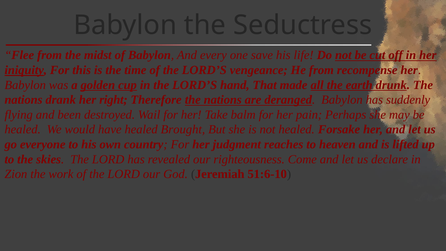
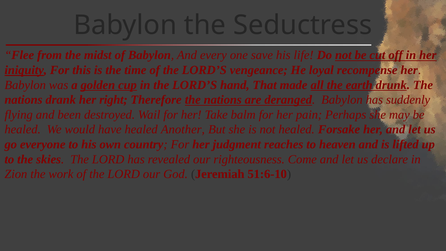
He from: from -> loyal
Brought: Brought -> Another
